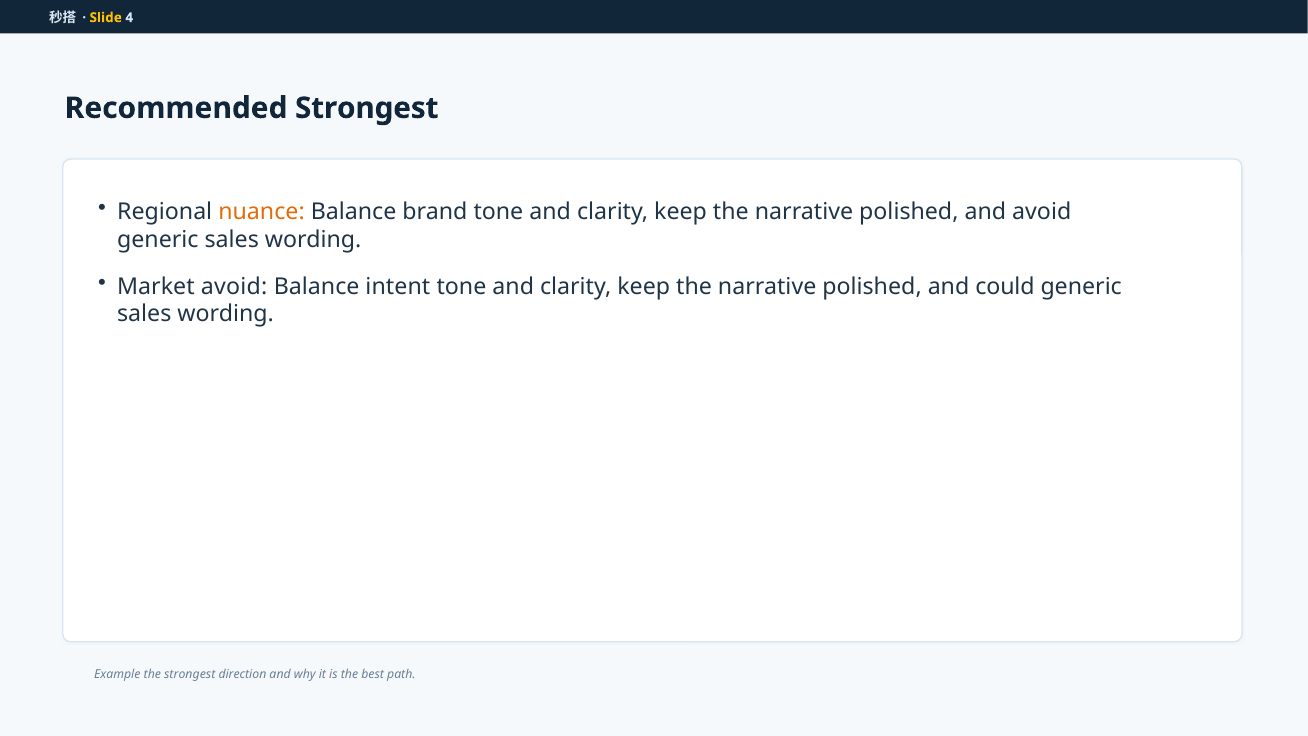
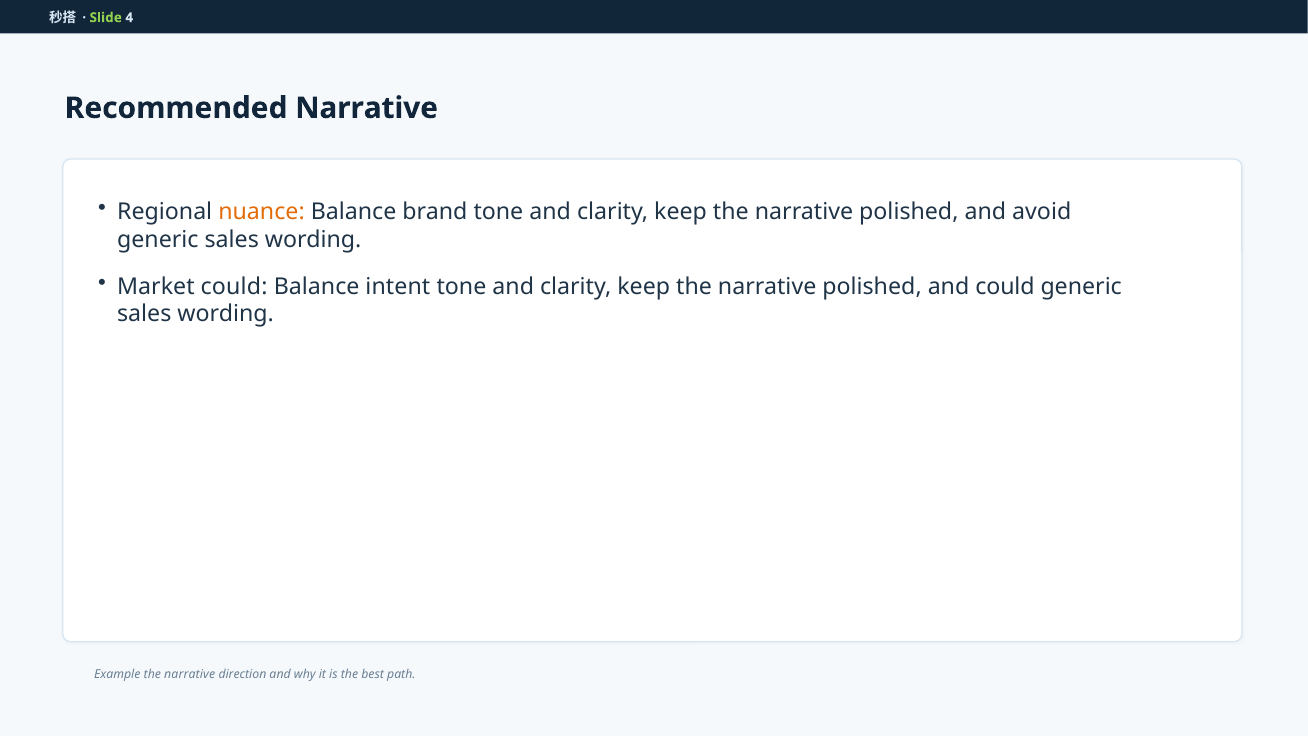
Slide colour: yellow -> light green
Recommended Strongest: Strongest -> Narrative
Market avoid: avoid -> could
strongest at (190, 674): strongest -> narrative
